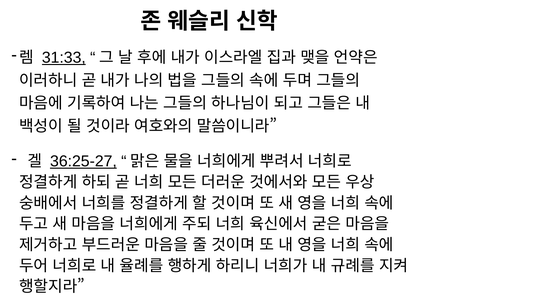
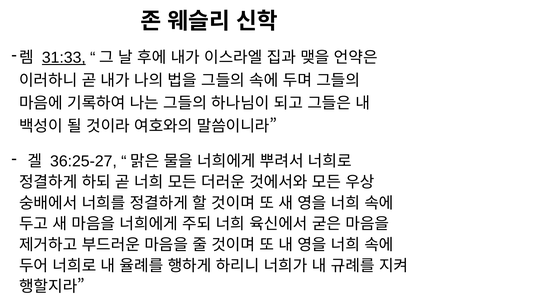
36:25-27 underline: present -> none
